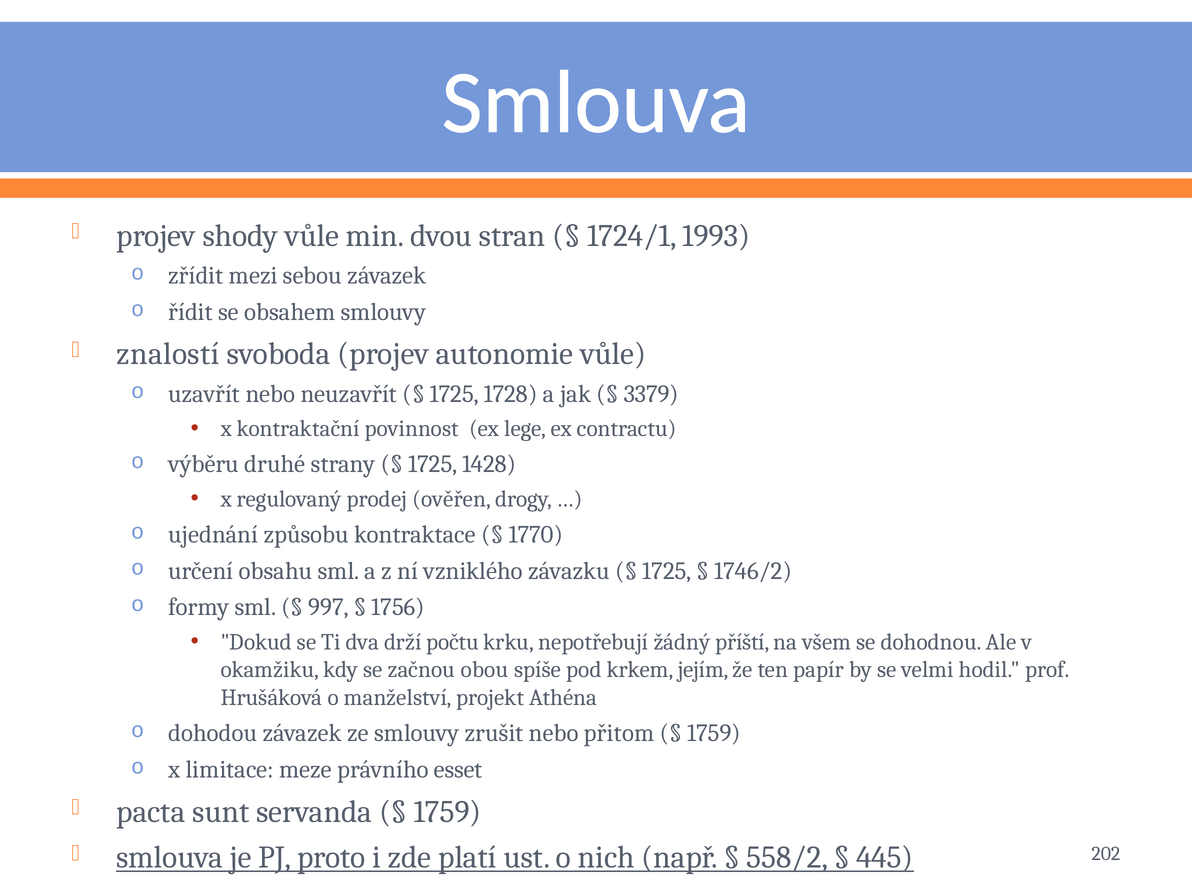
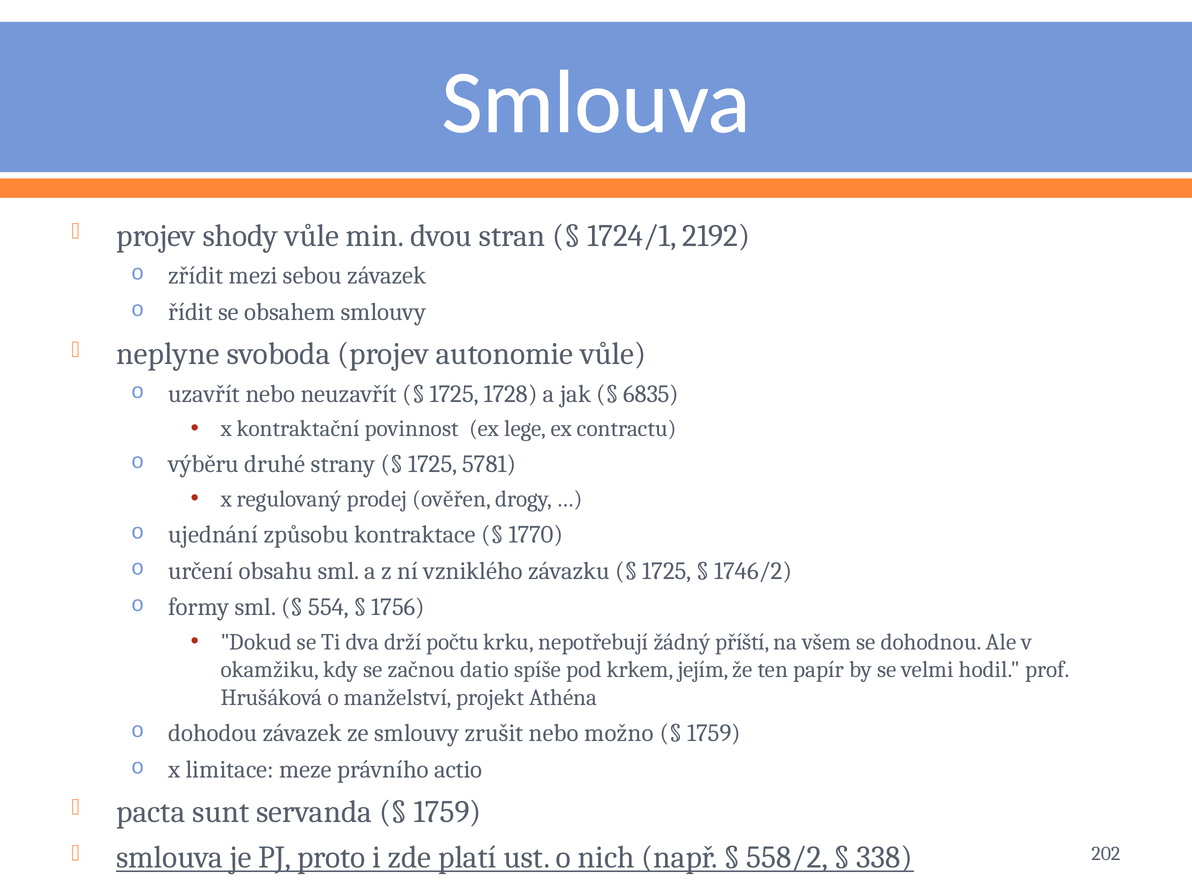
1993: 1993 -> 2192
znalostí: znalostí -> neplyne
3379: 3379 -> 6835
1428: 1428 -> 5781
997: 997 -> 554
obou: obou -> datio
přitom: přitom -> možno
esset: esset -> actio
445: 445 -> 338
